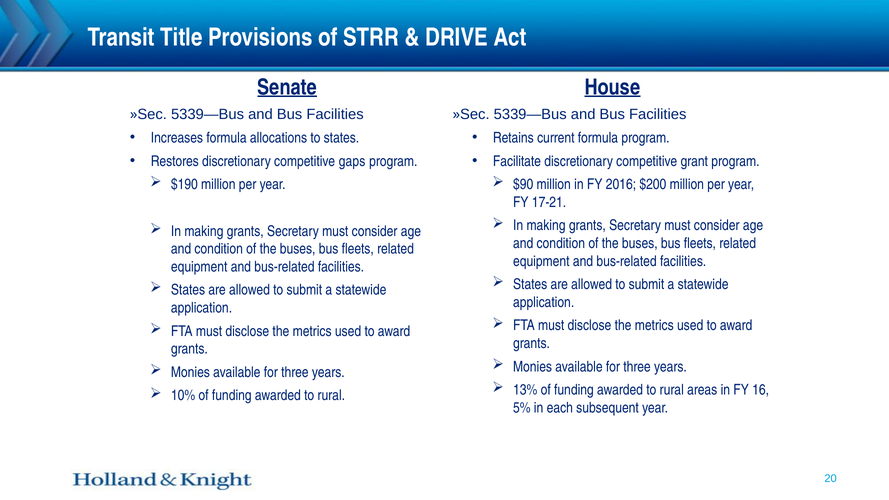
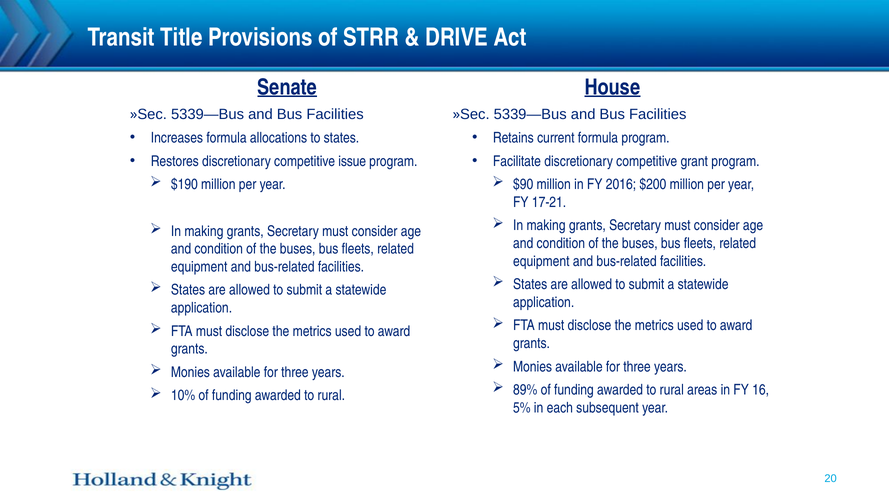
gaps: gaps -> issue
13%: 13% -> 89%
